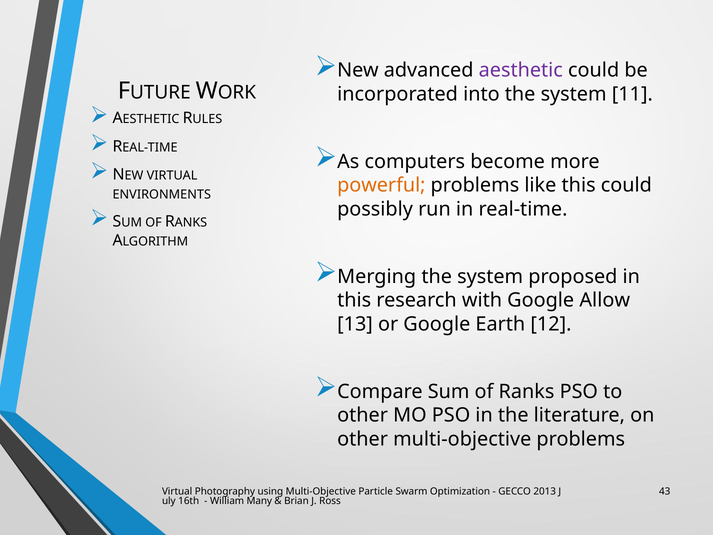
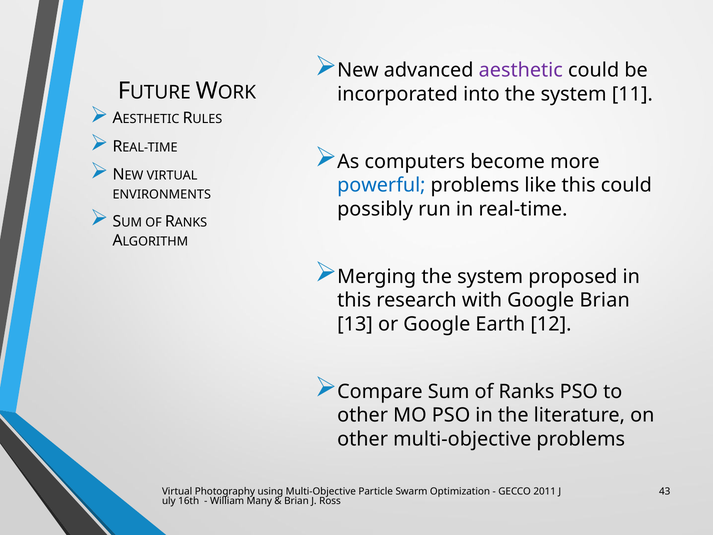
powerful colour: orange -> blue
Google Allow: Allow -> Brian
2013: 2013 -> 2011
